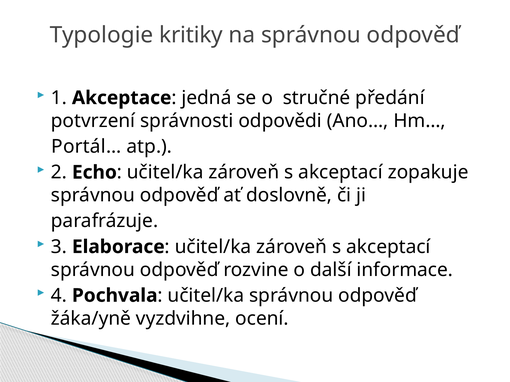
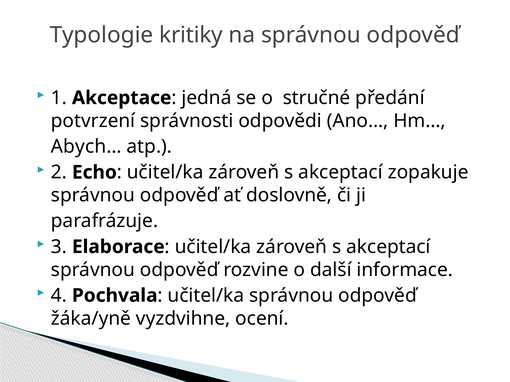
Portál…: Portál… -> Abych…
